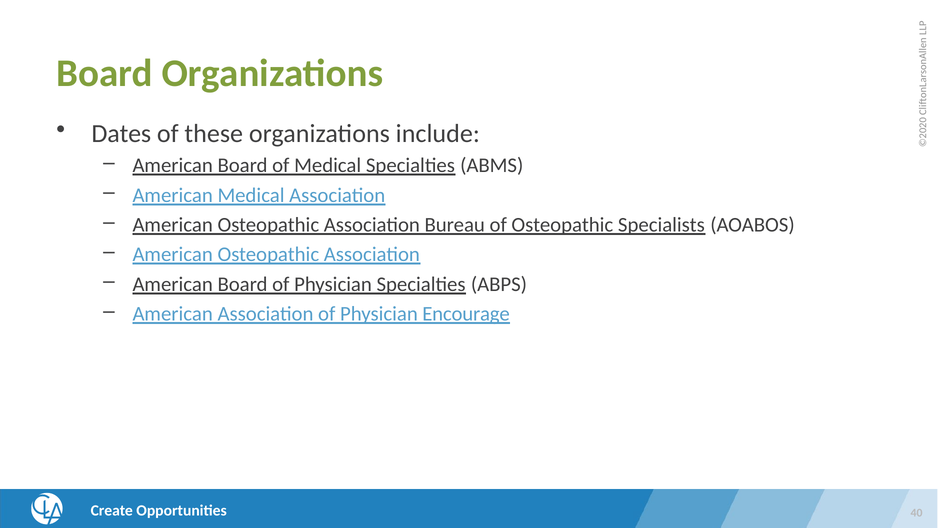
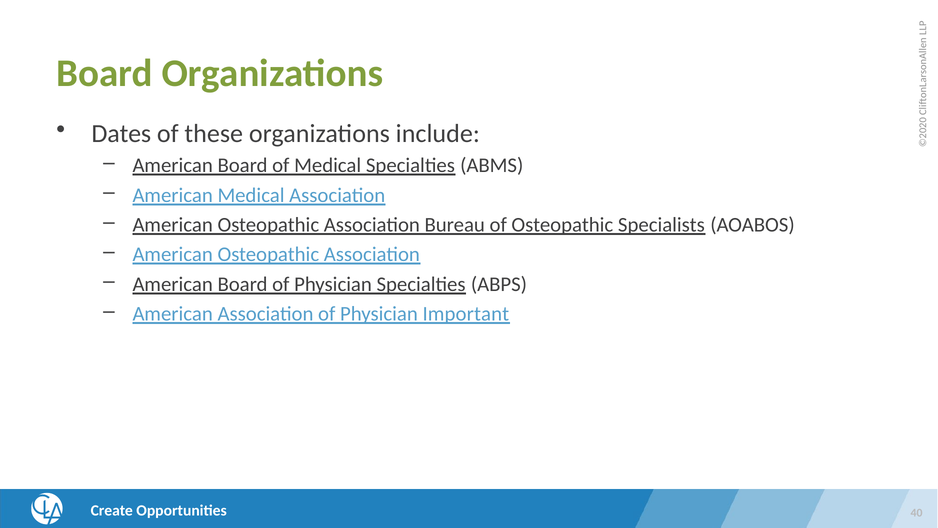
Encourage: Encourage -> Important
